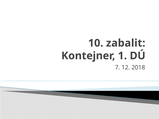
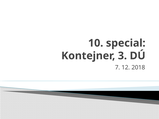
zabalit: zabalit -> special
1: 1 -> 3
